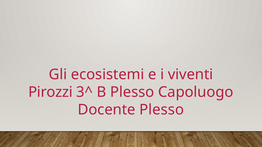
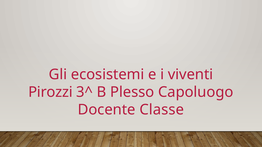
Docente Plesso: Plesso -> Classe
